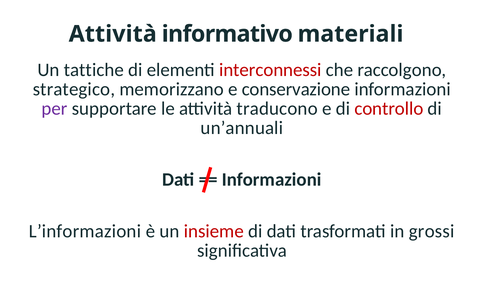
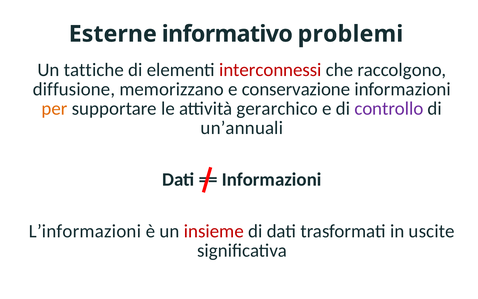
Attività at (113, 34): Attività -> Esterne
materiali: materiali -> problemi
strategico: strategico -> diffusione
per colour: purple -> orange
traducono: traducono -> gerarchico
controllo colour: red -> purple
grossi: grossi -> uscite
